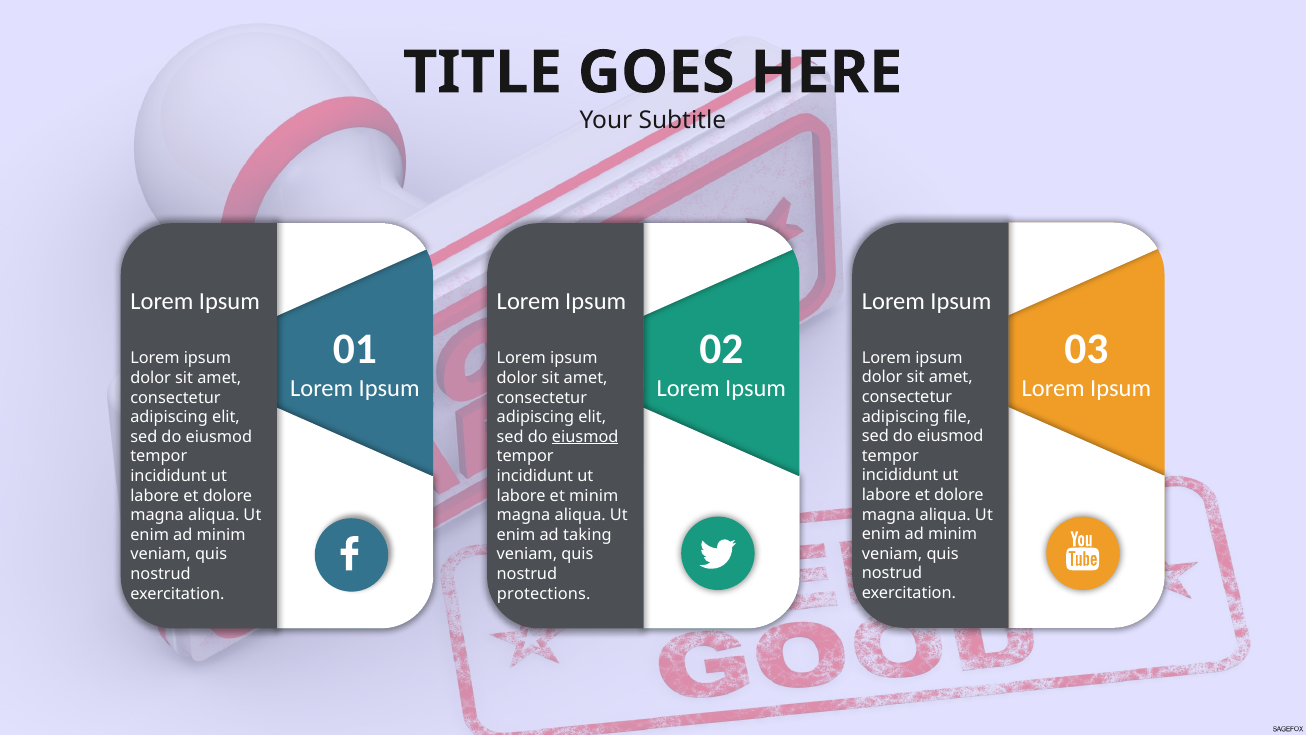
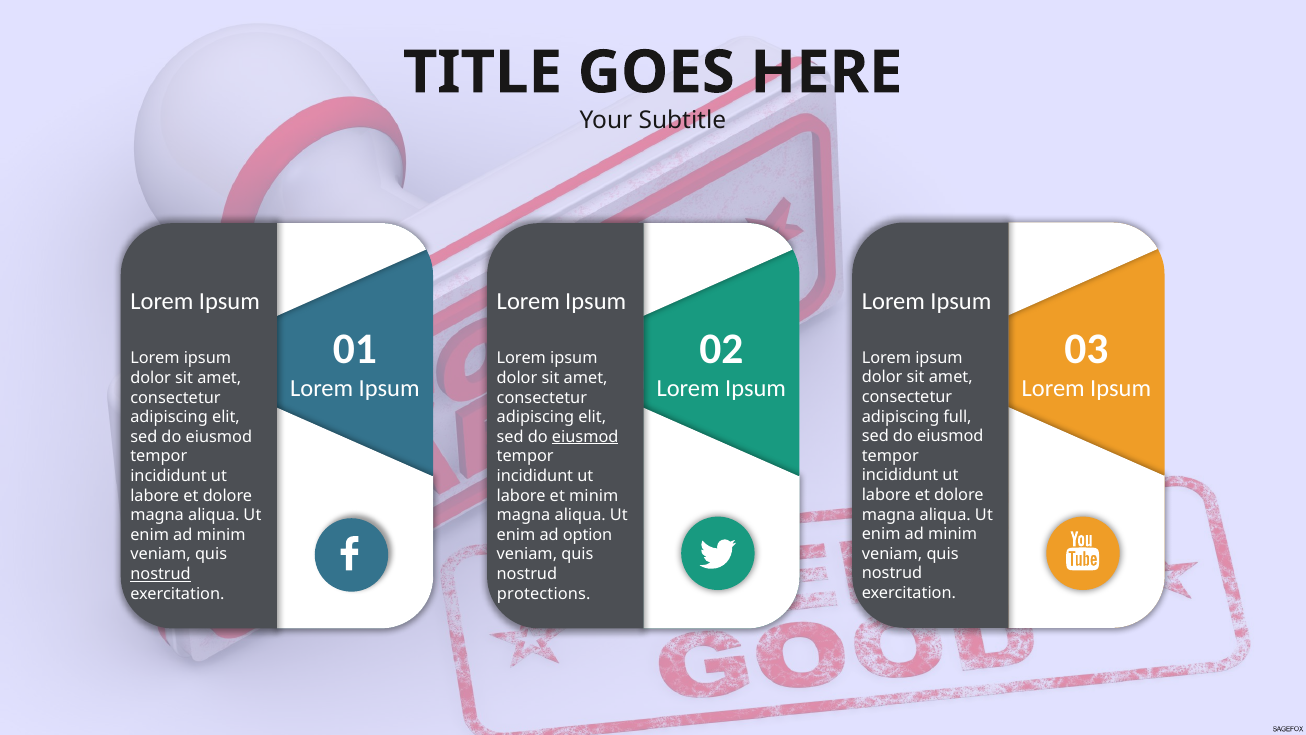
file: file -> full
taking: taking -> option
nostrud at (161, 574) underline: none -> present
